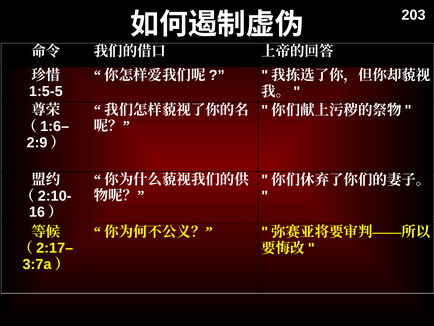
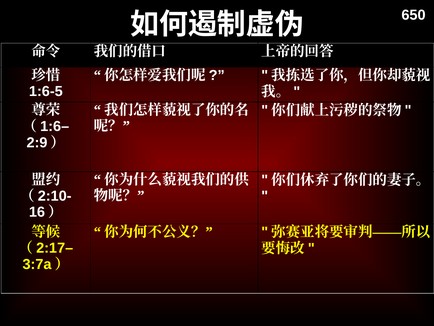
203: 203 -> 650
1:5-5: 1:5-5 -> 1:6-5
